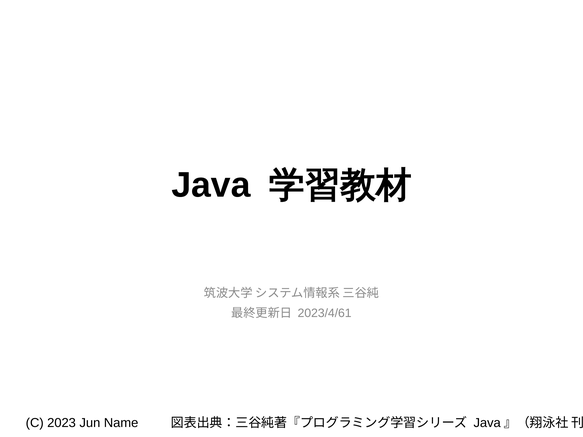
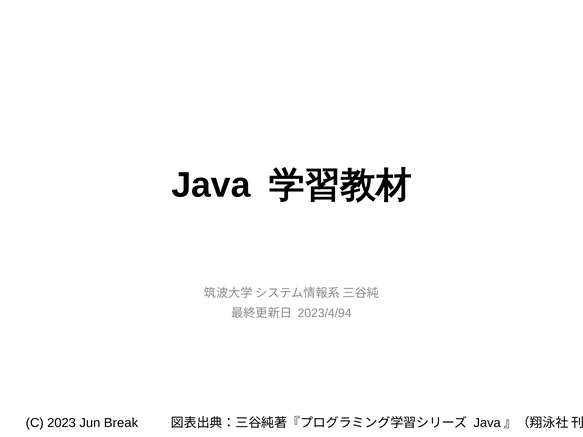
2023/4/61: 2023/4/61 -> 2023/4/94
Name: Name -> Break
